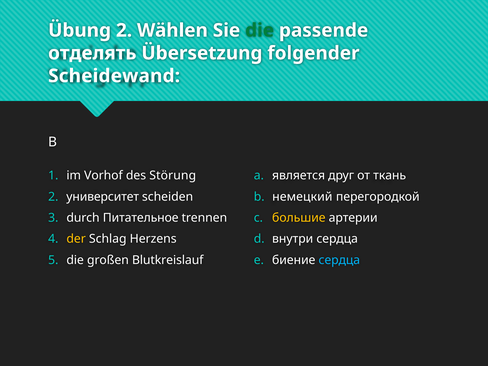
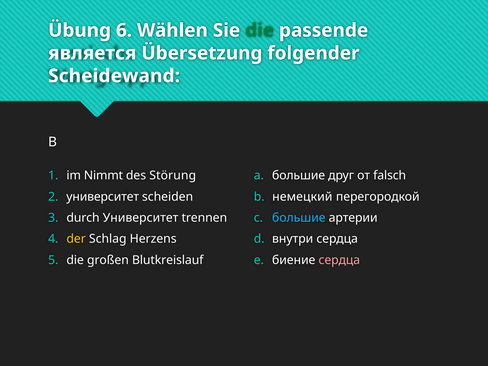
Übung 2: 2 -> 6
отделять: отделять -> является
Vorhof: Vorhof -> Nimmt
является at (299, 175): является -> большие
ткань: ткань -> falsch
durch Питательное: Питательное -> Университет
большие at (299, 218) colour: yellow -> light blue
сердца at (339, 260) colour: light blue -> pink
